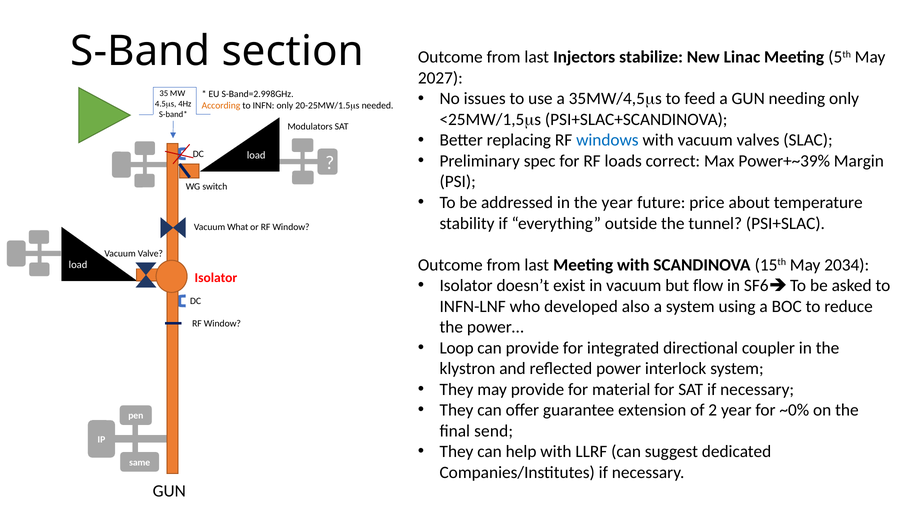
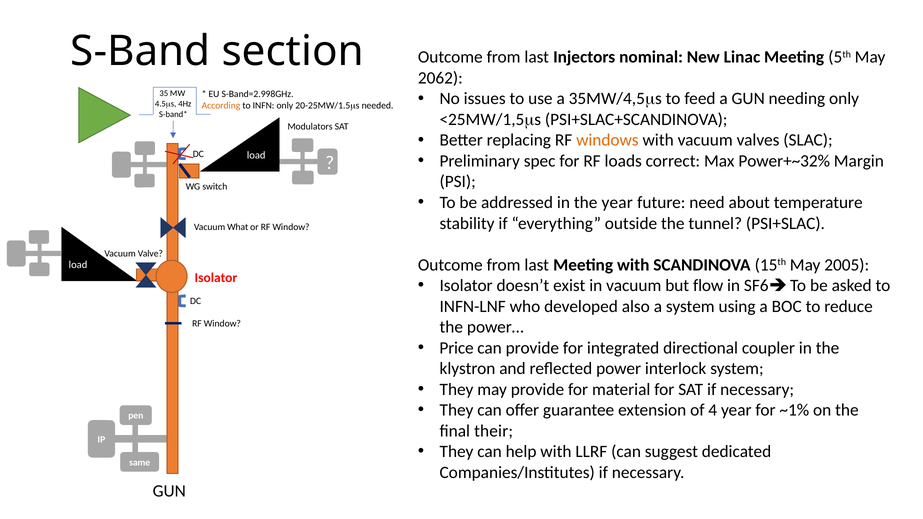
stabilize: stabilize -> nominal
2027: 2027 -> 2062
windows colour: blue -> orange
Power+~39%: Power+~39% -> Power+~32%
price: price -> need
2034: 2034 -> 2005
Loop: Loop -> Price
2: 2 -> 4
~0%: ~0% -> ~1%
send: send -> their
